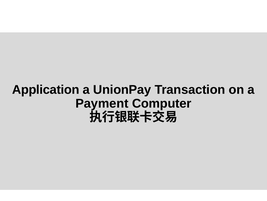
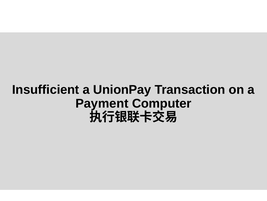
Application: Application -> Insufficient
